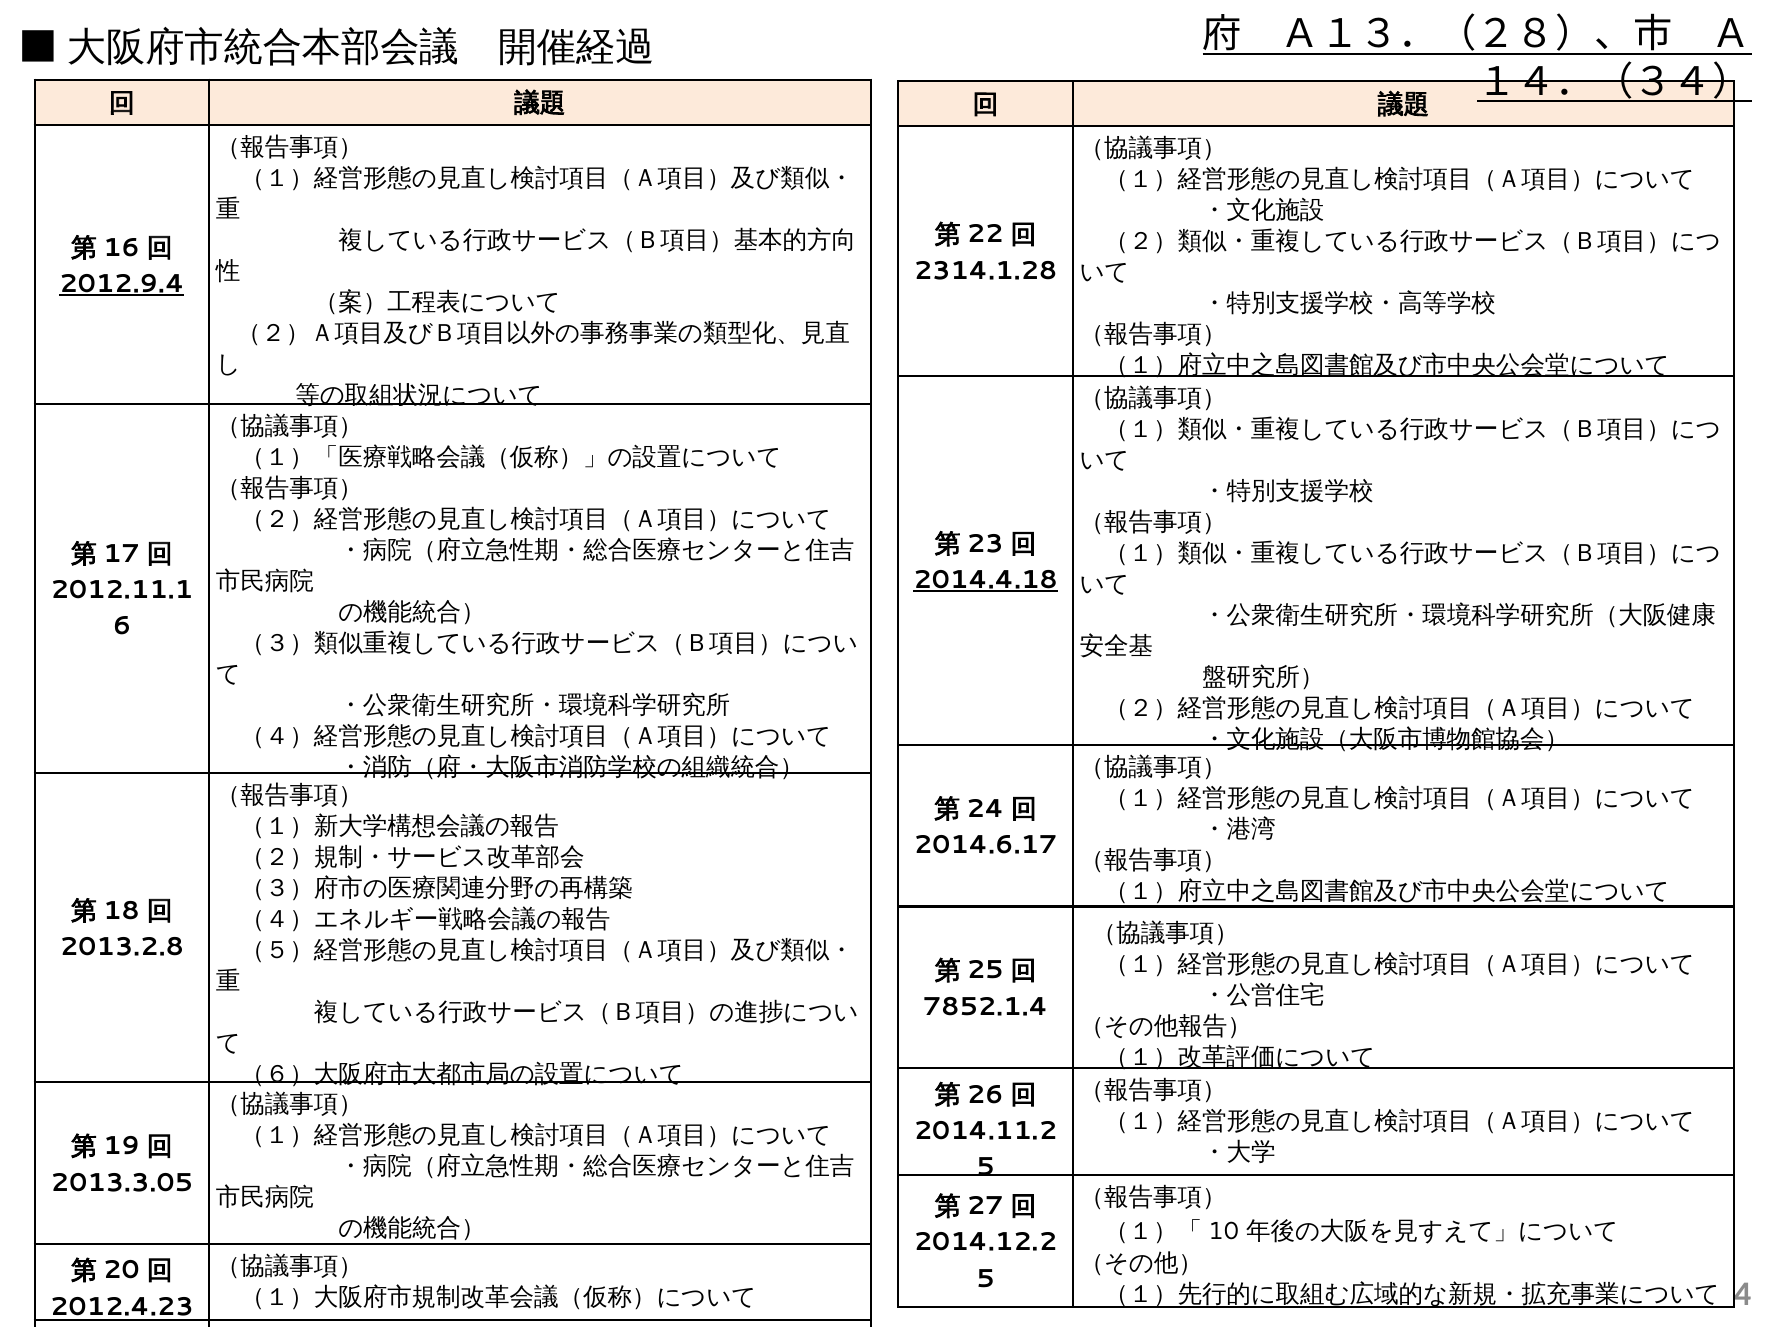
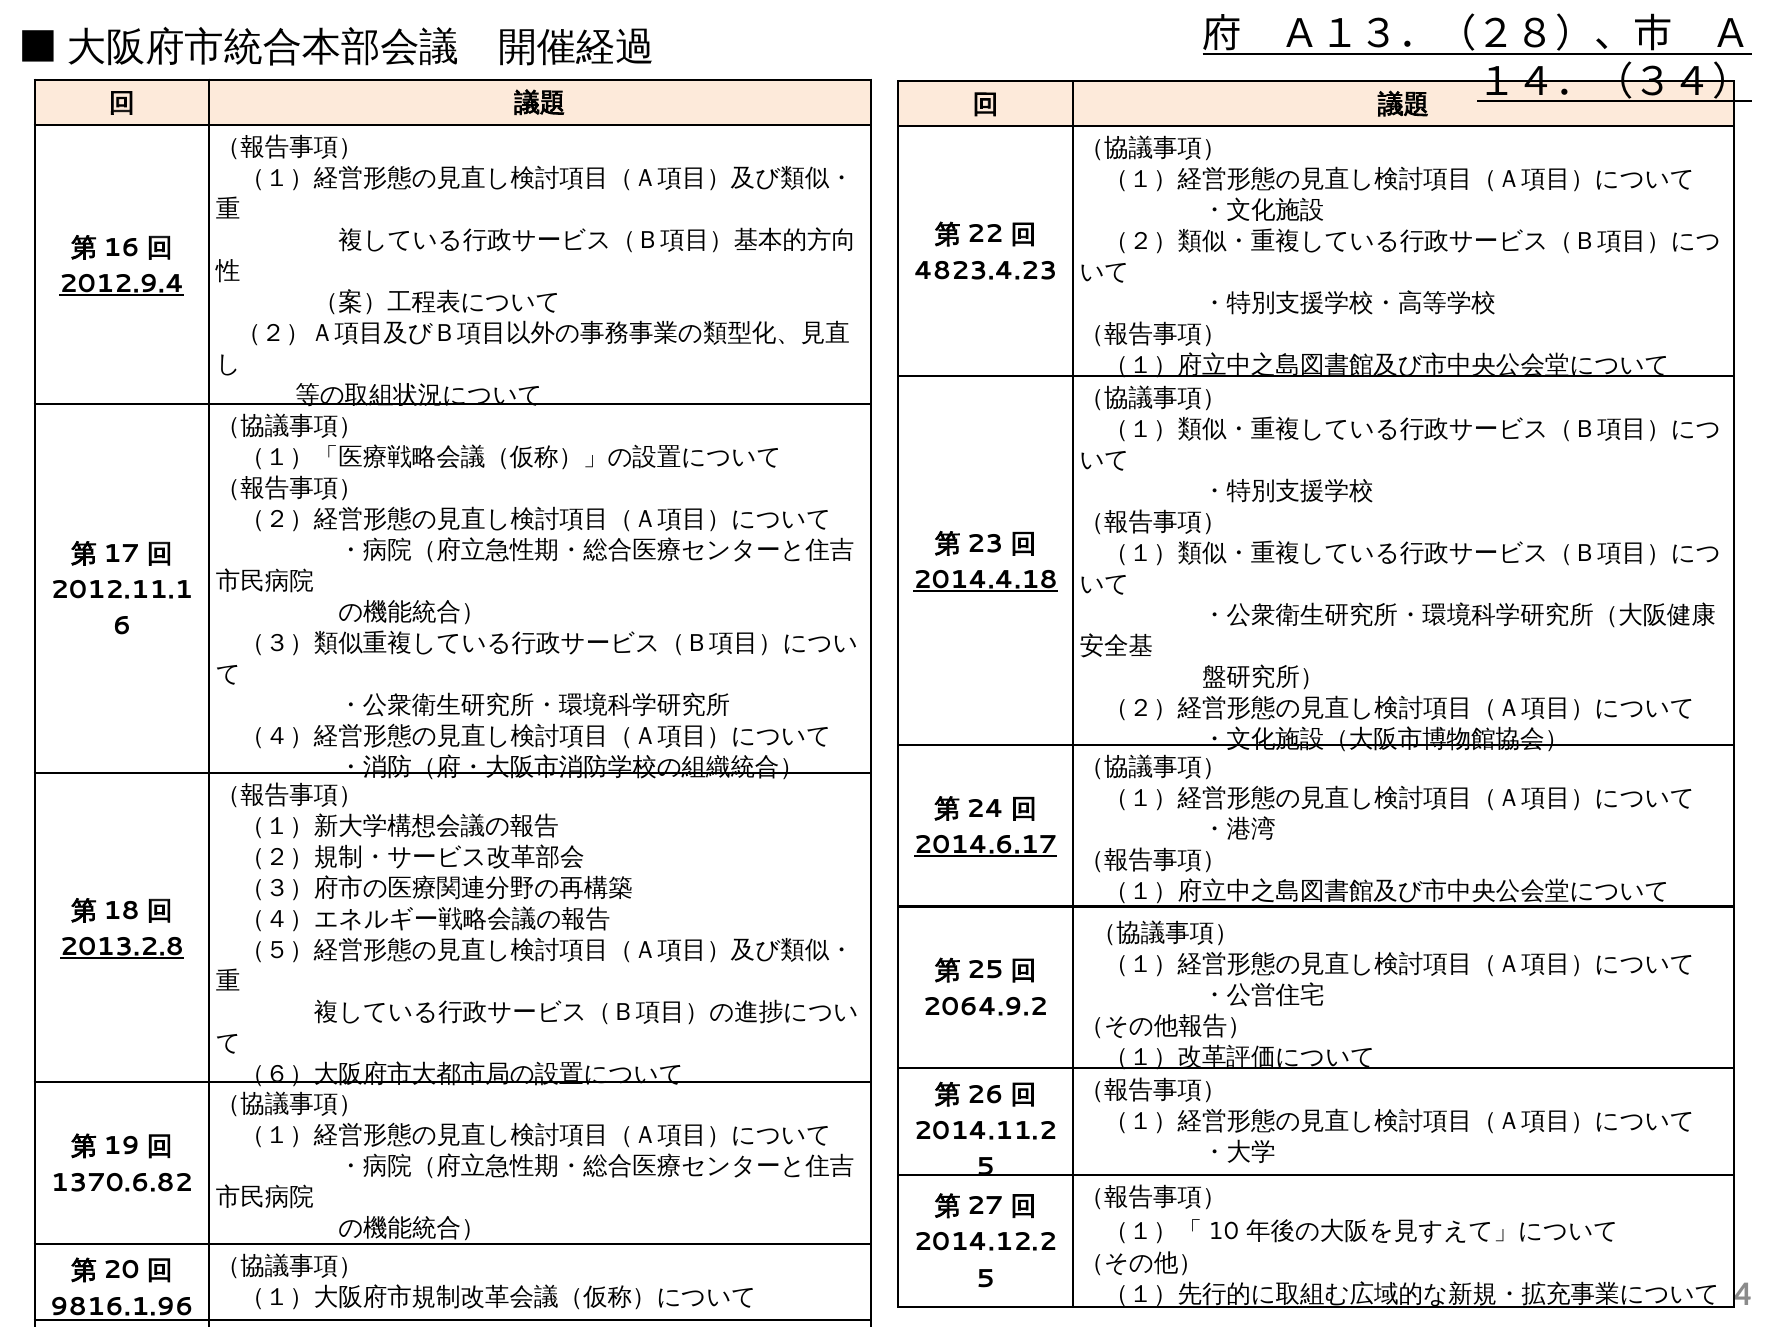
2314.1.28: 2314.1.28 -> 4823.4.23
2014.6.17 underline: none -> present
2013.2.8 underline: none -> present
7852.1.4: 7852.1.4 -> 2064.9.2
2013.3.05: 2013.3.05 -> 1370.6.82
2012.4.23: 2012.4.23 -> 9816.1.96
